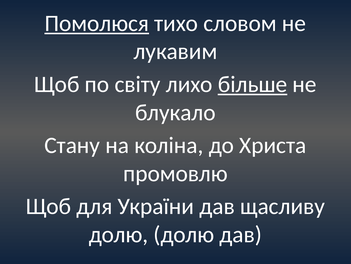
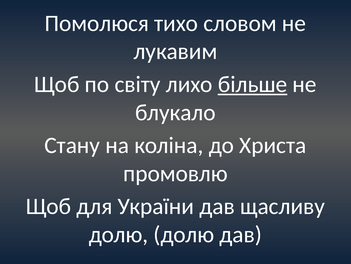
Помолюся underline: present -> none
